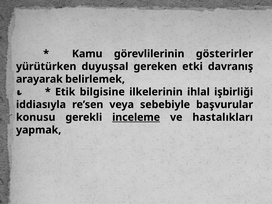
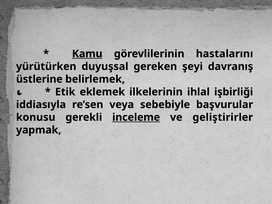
Kamu underline: none -> present
gösterirler: gösterirler -> hastalarını
etki: etki -> şeyi
arayarak: arayarak -> üstlerine
bilgisine: bilgisine -> eklemek
hastalıkları: hastalıkları -> geliştirirler
